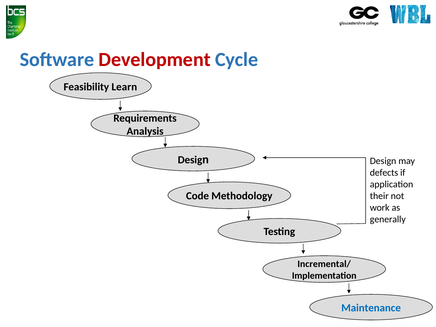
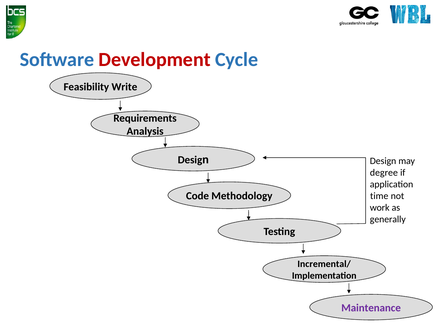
Learn: Learn -> Write
defects: defects -> degree
their: their -> time
Maintenance colour: blue -> purple
